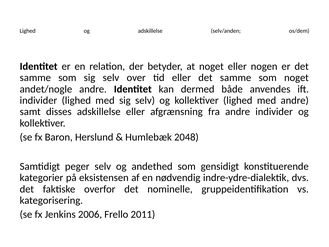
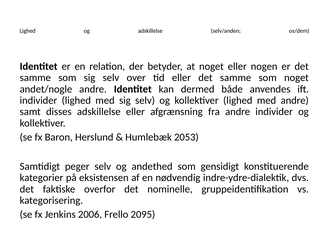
2048: 2048 -> 2053
2011: 2011 -> 2095
